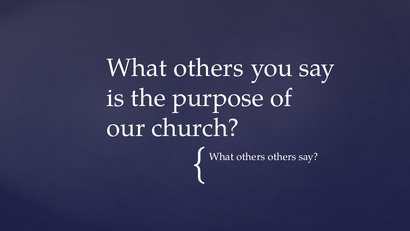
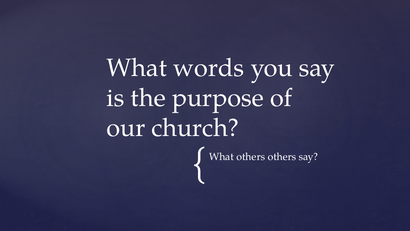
others at (209, 68): others -> words
